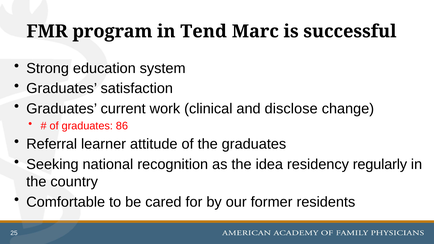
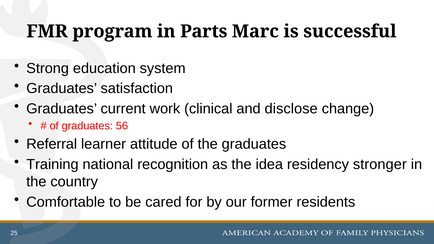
Tend: Tend -> Parts
86: 86 -> 56
Seeking: Seeking -> Training
regularly: regularly -> stronger
